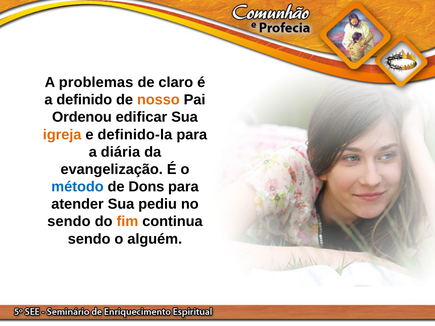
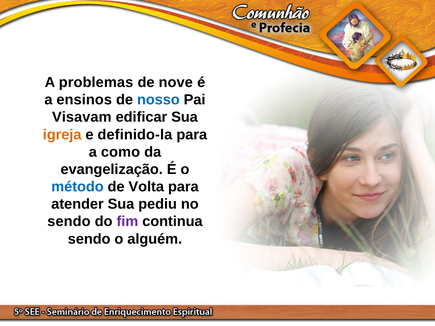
claro: claro -> nove
definido: definido -> ensinos
nosso colour: orange -> blue
Ordenou: Ordenou -> Visavam
diária: diária -> como
Dons: Dons -> Volta
fim colour: orange -> purple
